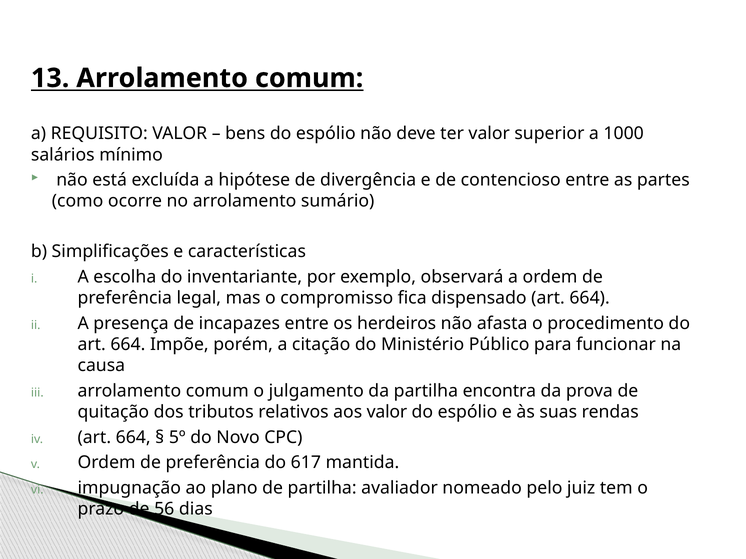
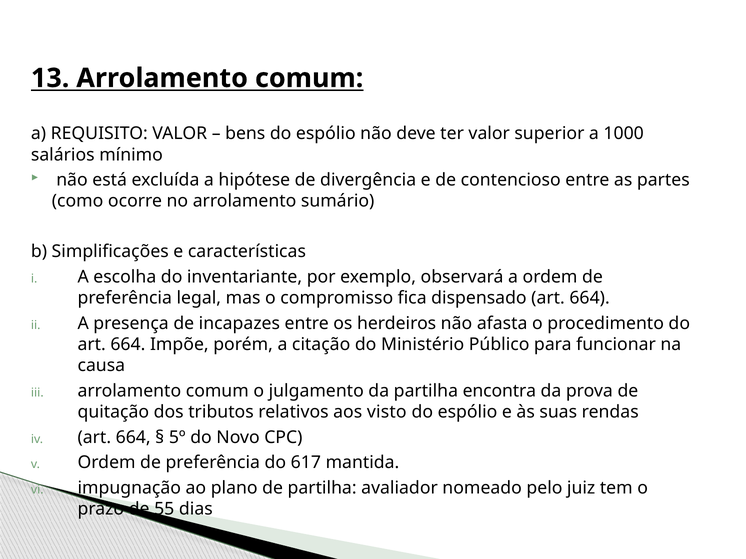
aos valor: valor -> visto
56: 56 -> 55
